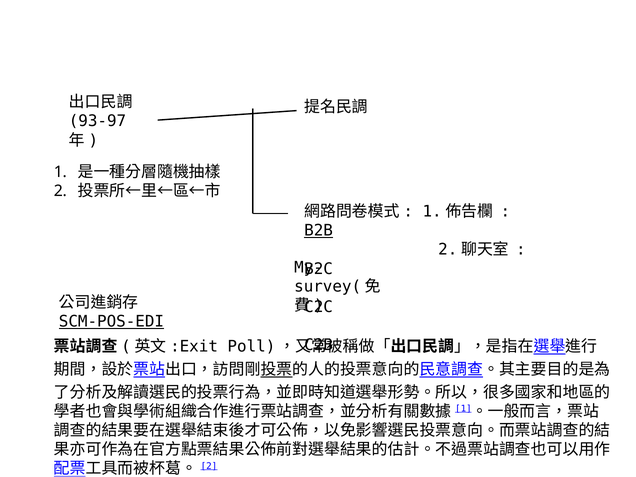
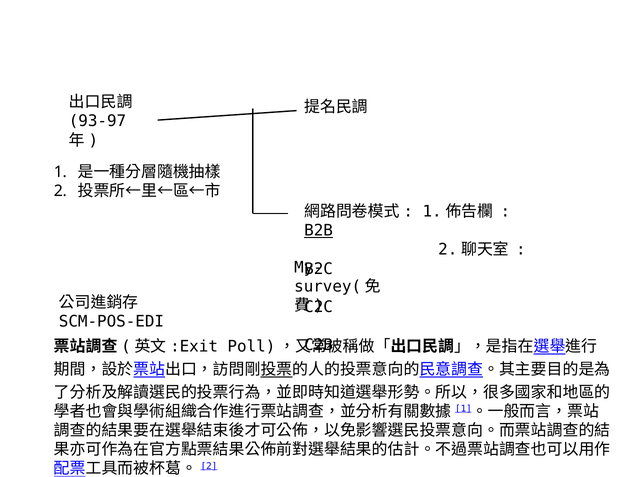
SCM-POS-EDI underline: present -> none
